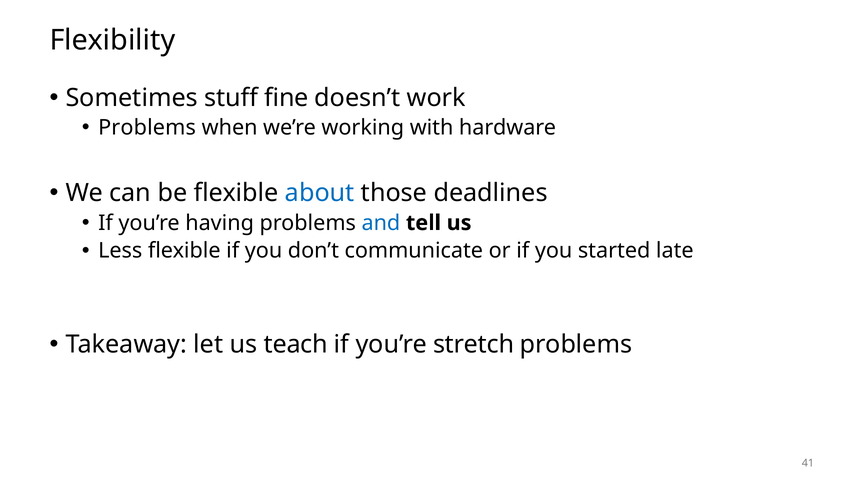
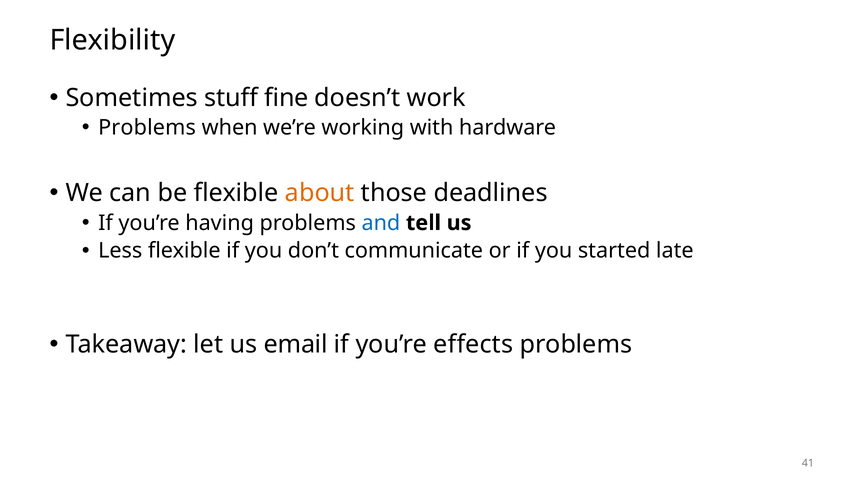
about colour: blue -> orange
teach: teach -> email
stretch: stretch -> effects
